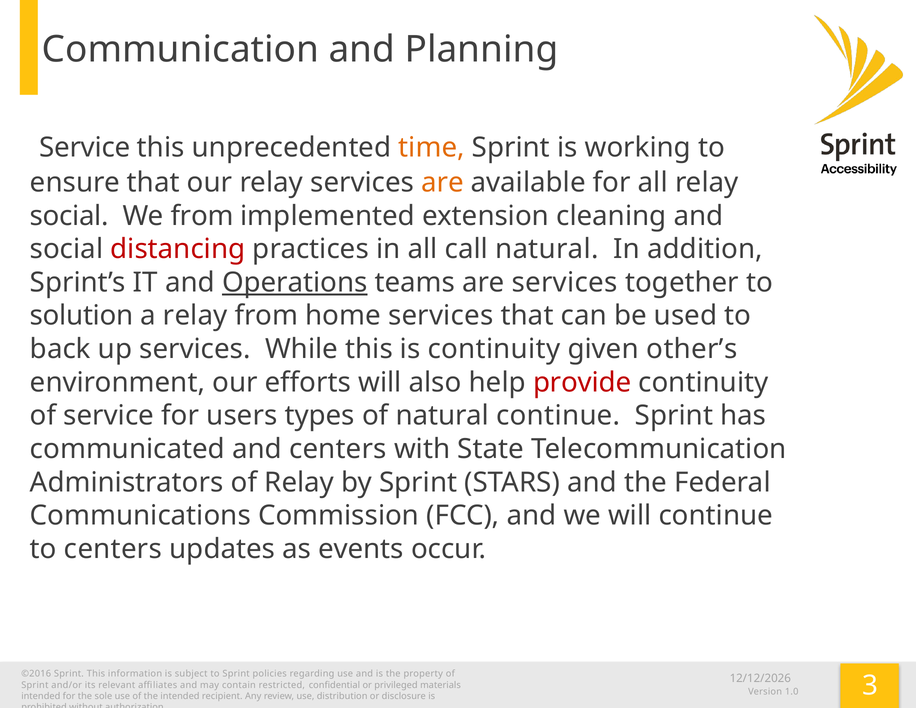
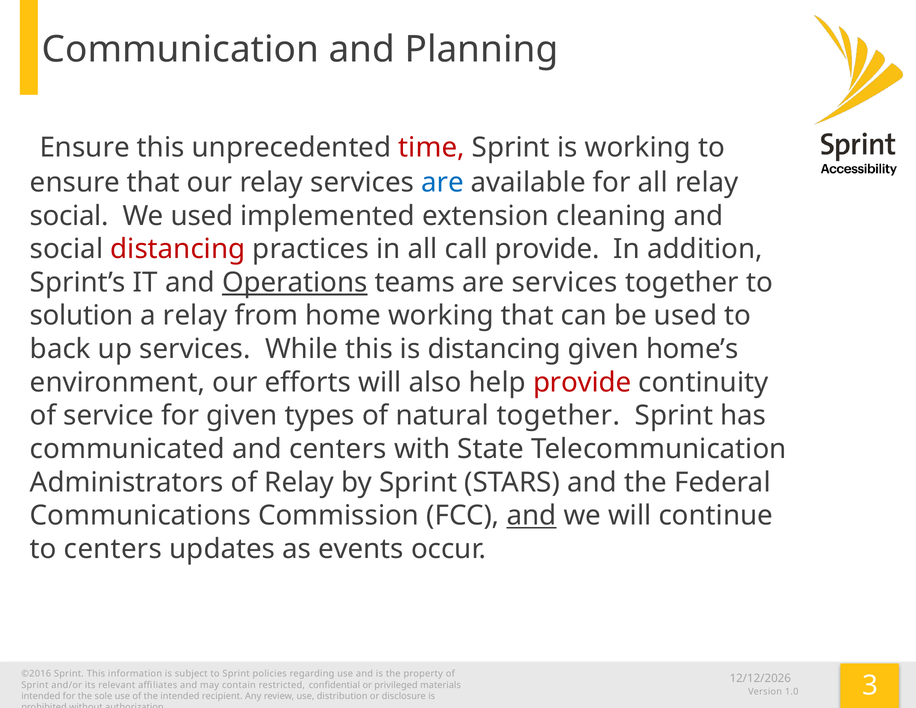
Service at (85, 147): Service -> Ensure
time colour: orange -> red
are at (443, 182) colour: orange -> blue
We from: from -> used
call natural: natural -> provide
home services: services -> working
is continuity: continuity -> distancing
other’s: other’s -> home’s
for users: users -> given
natural continue: continue -> together
and at (531, 516) underline: none -> present
